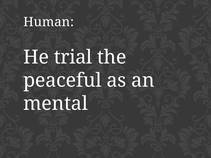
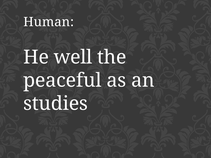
trial: trial -> well
mental: mental -> studies
